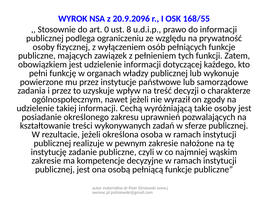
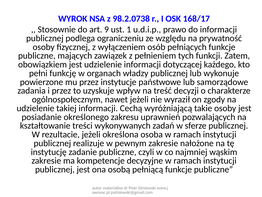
20.9.2096: 20.9.2096 -> 98.2.0738
168/55: 168/55 -> 168/17
0: 0 -> 9
8: 8 -> 1
